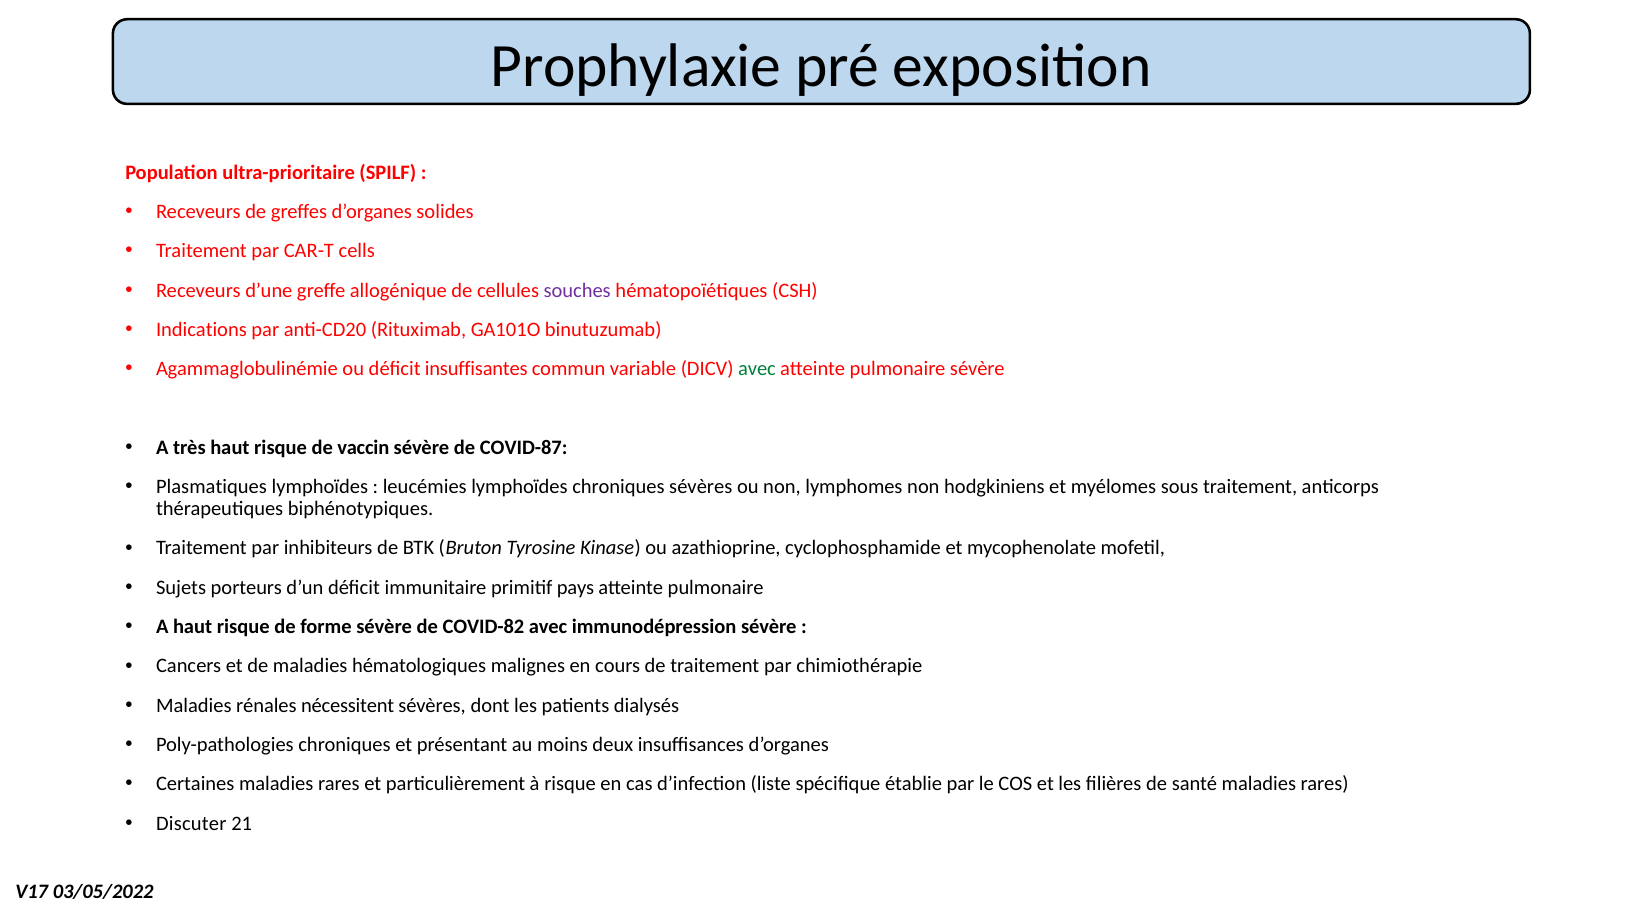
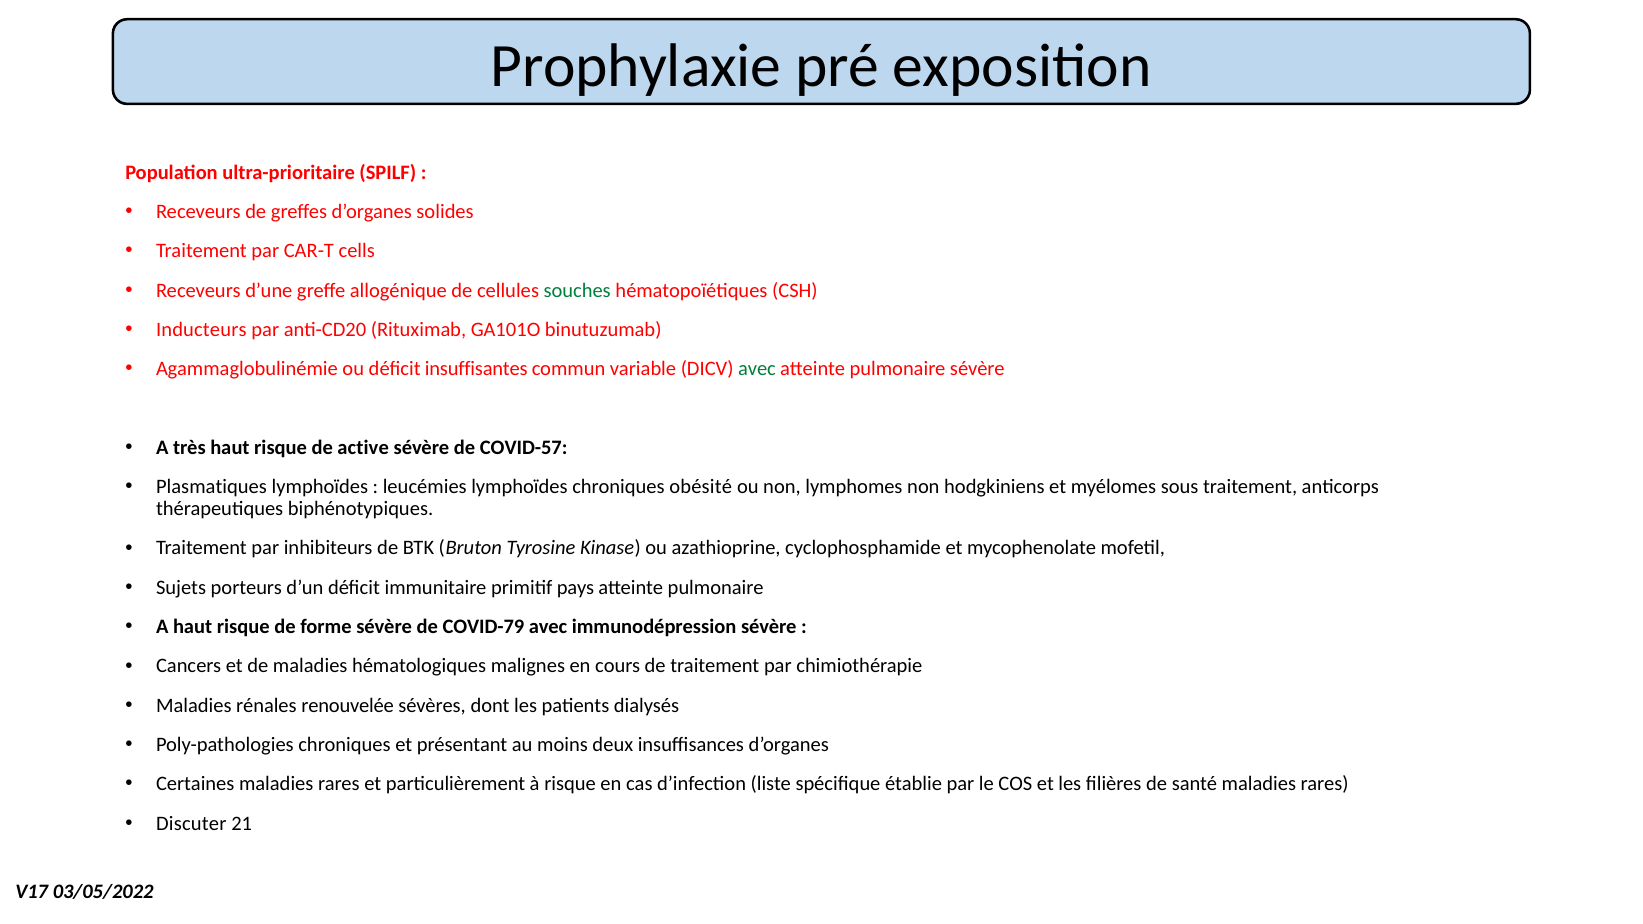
souches colour: purple -> green
Indications: Indications -> Inducteurs
vaccin: vaccin -> active
COVID-87: COVID-87 -> COVID-57
chroniques sévères: sévères -> obésité
COVID-82: COVID-82 -> COVID-79
nécessitent: nécessitent -> renouvelée
